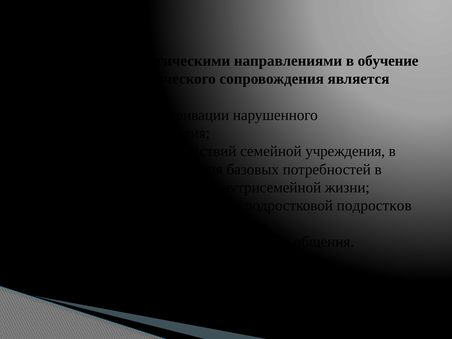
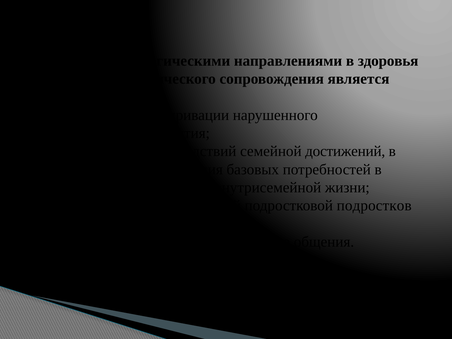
обучение: обучение -> здоровья
учреждения: учреждения -> достижений
